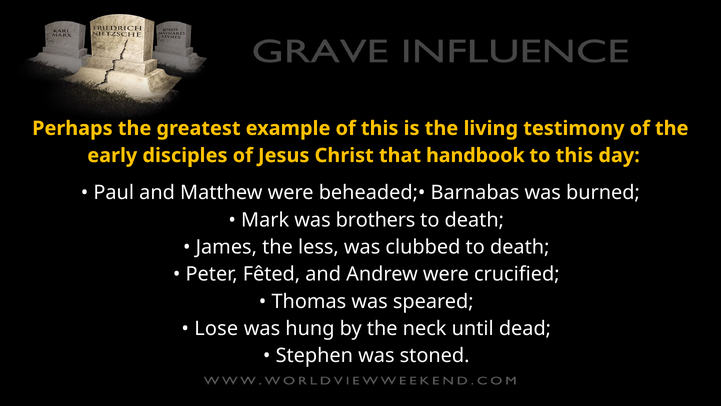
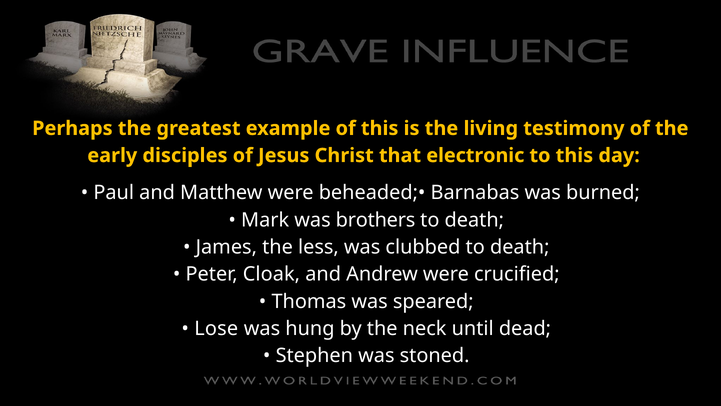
handbook: handbook -> electronic
Fêted: Fêted -> Cloak
